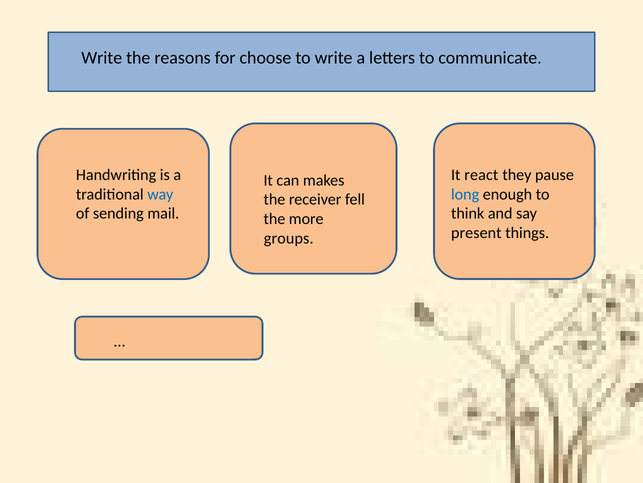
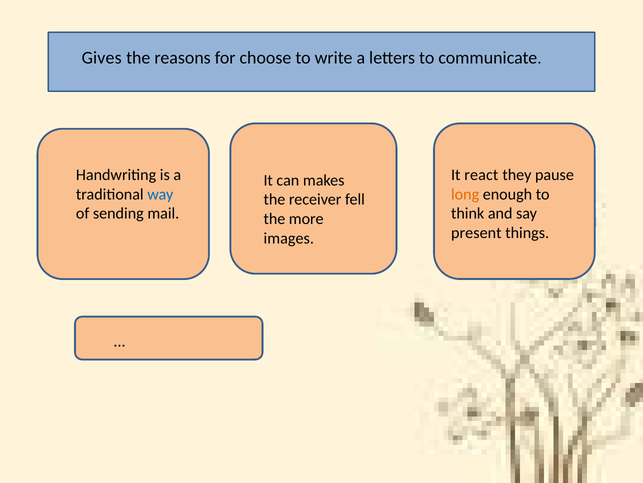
Write at (102, 58): Write -> Gives
long colour: blue -> orange
groups: groups -> images
